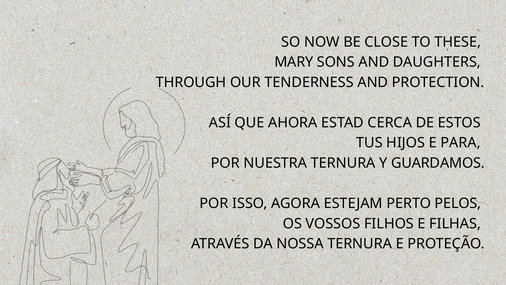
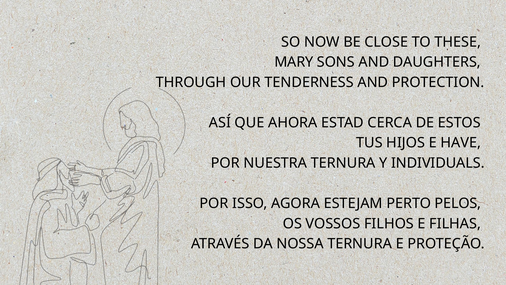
PARA: PARA -> HAVE
GUARDAMOS: GUARDAMOS -> INDIVIDUALS
